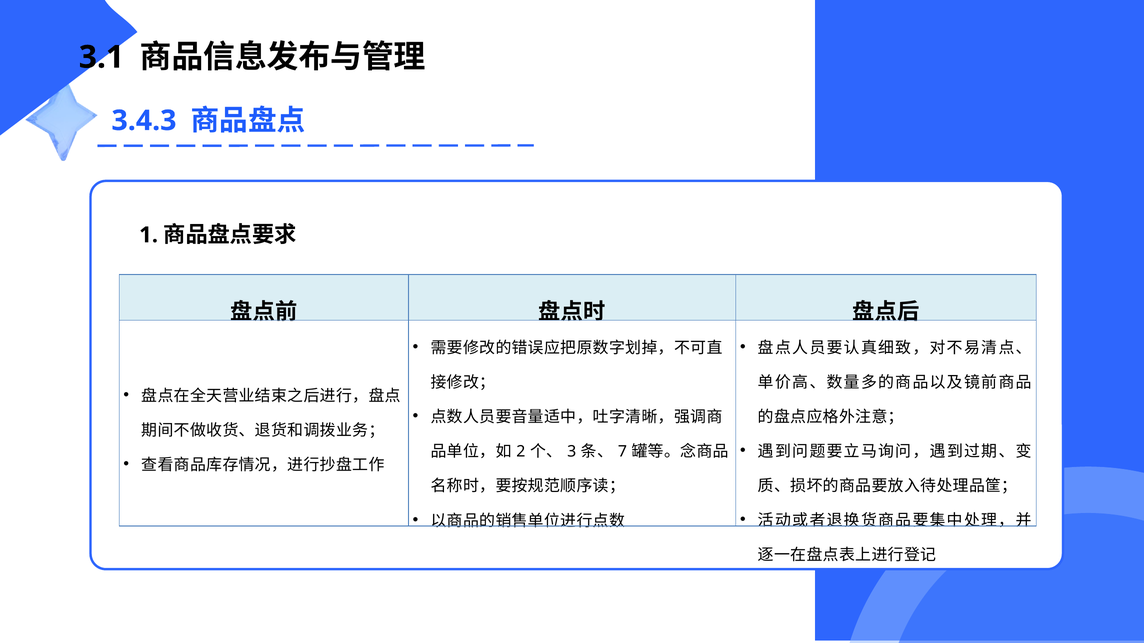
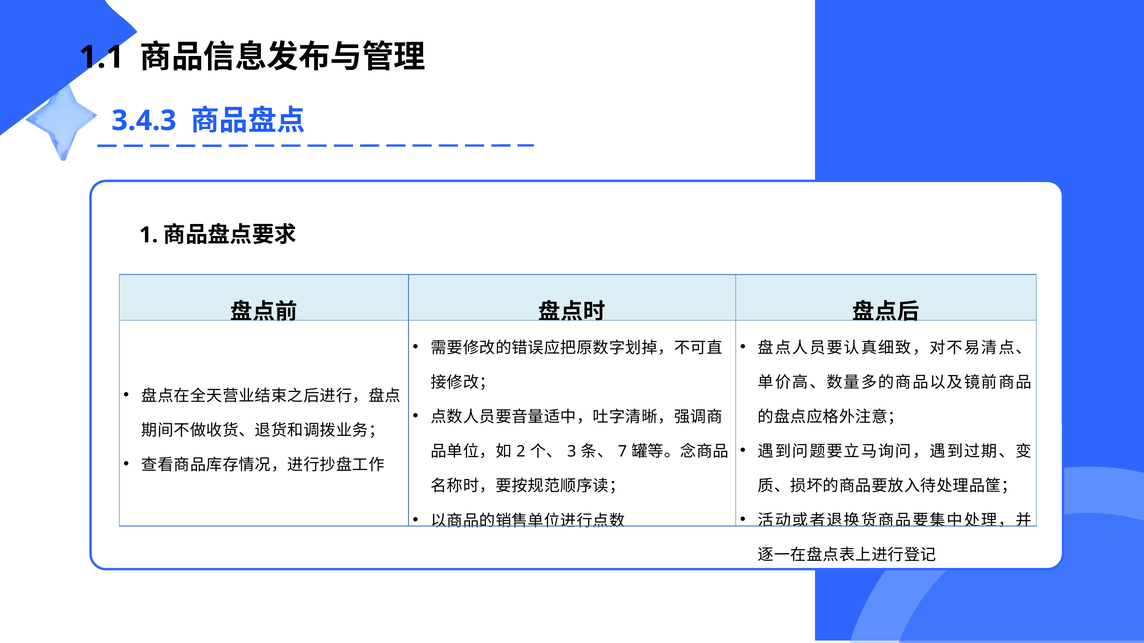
3.1: 3.1 -> 1.1
